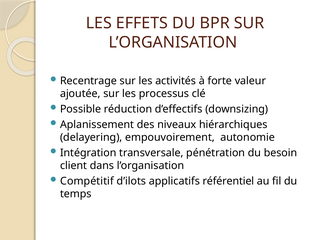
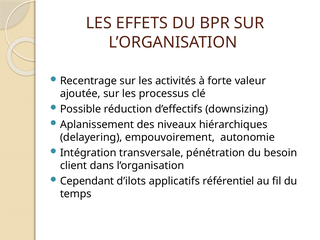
Compétitif: Compétitif -> Cependant
